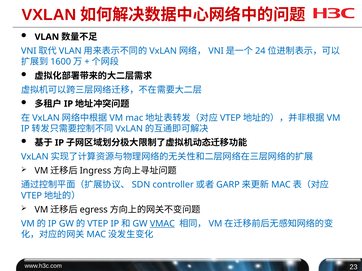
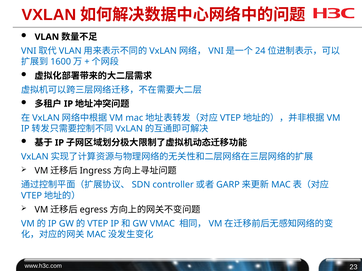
VMAC underline: present -> none
